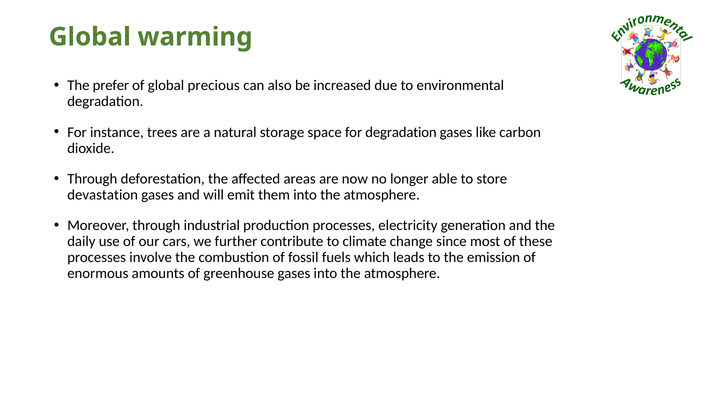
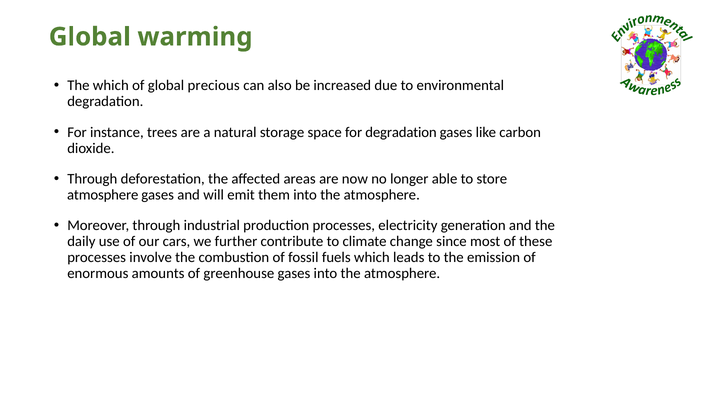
The prefer: prefer -> which
devastation at (103, 195): devastation -> atmosphere
